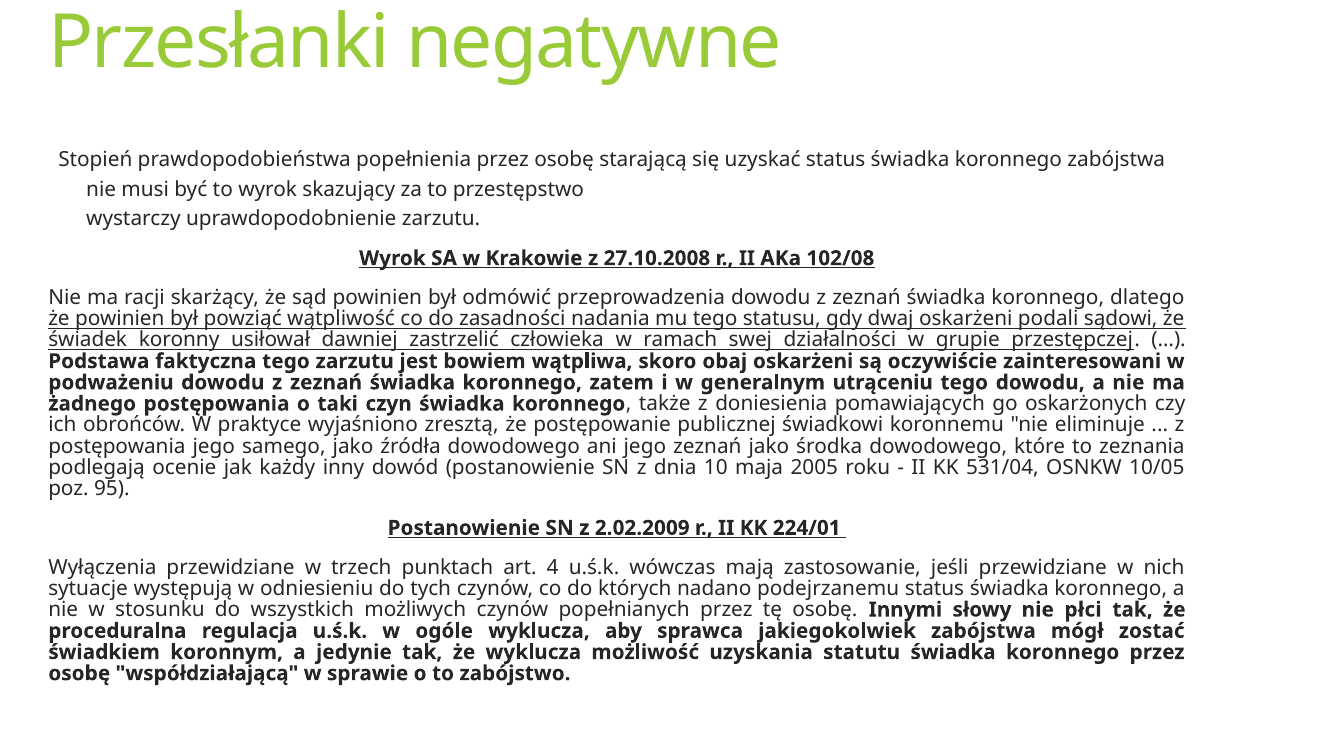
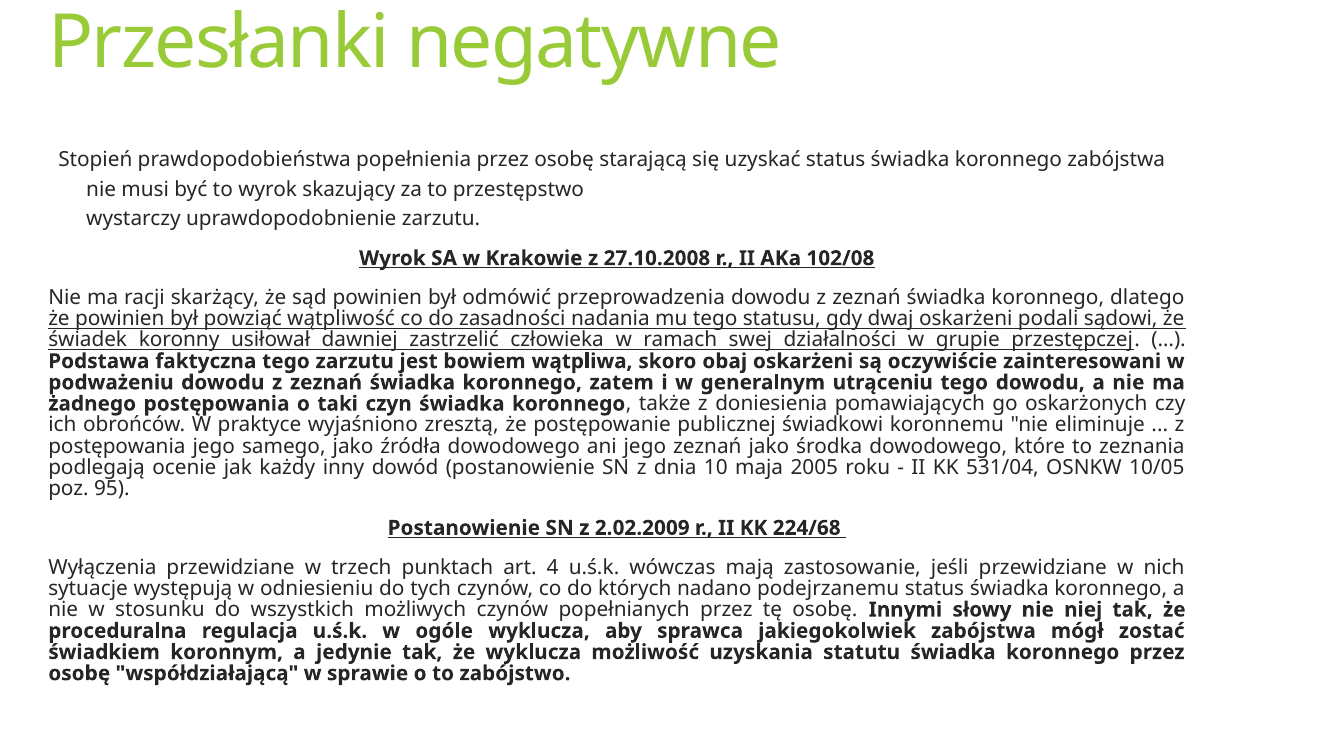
224/01: 224/01 -> 224/68
płci: płci -> niej
